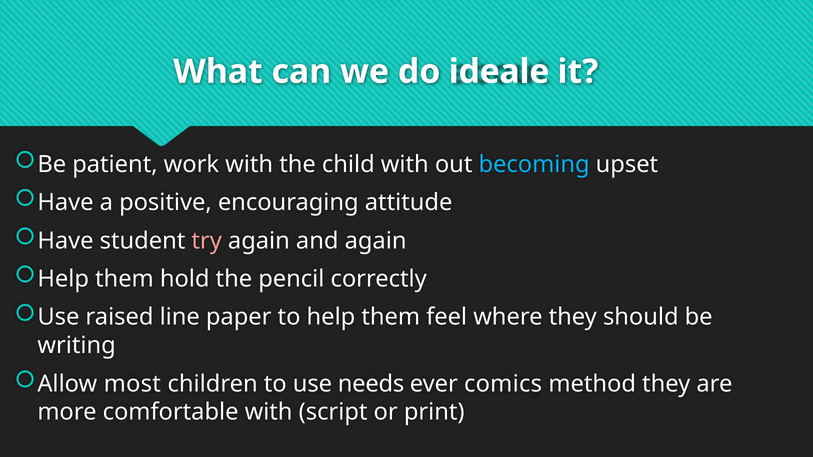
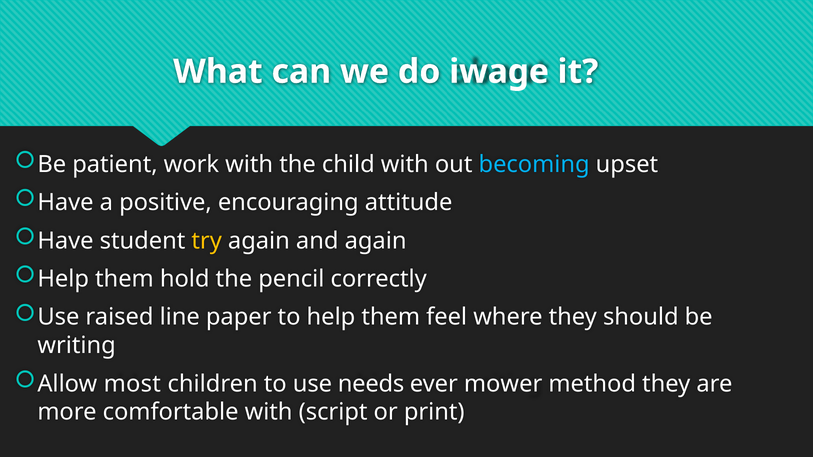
ideale: ideale -> iwage
try colour: pink -> yellow
comics: comics -> mower
